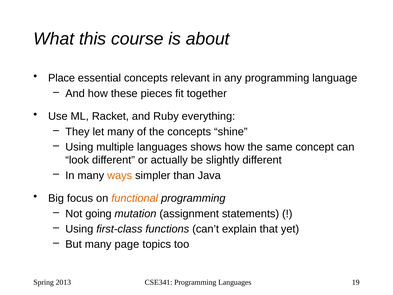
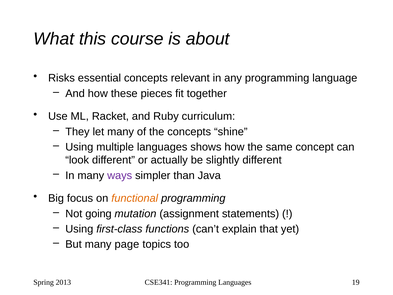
Place: Place -> Risks
everything: everything -> curriculum
ways colour: orange -> purple
